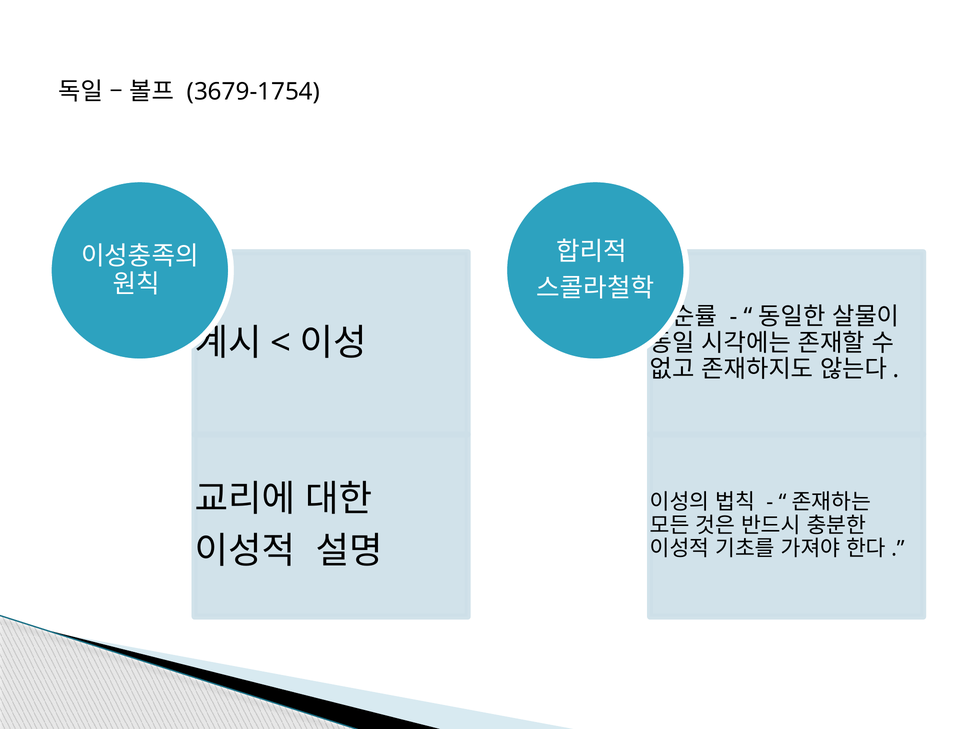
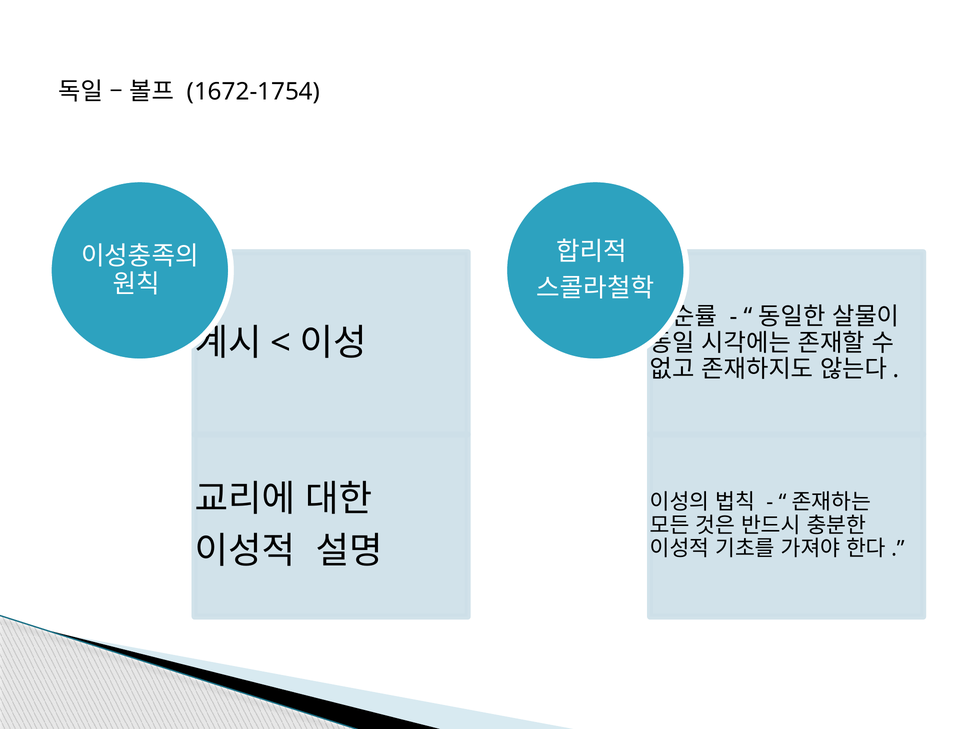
3679-1754: 3679-1754 -> 1672-1754
